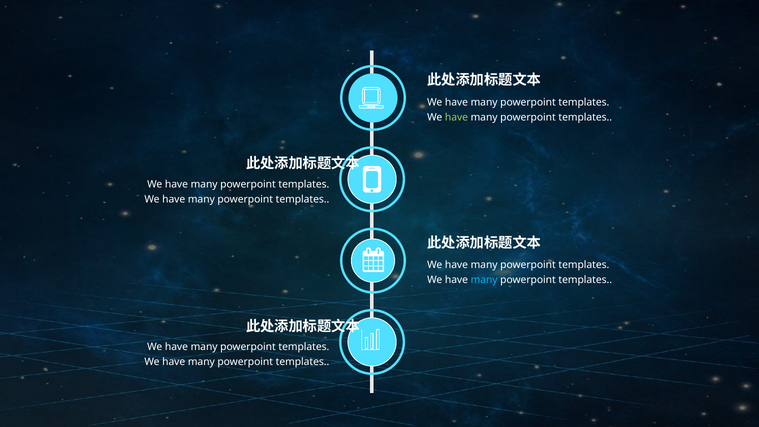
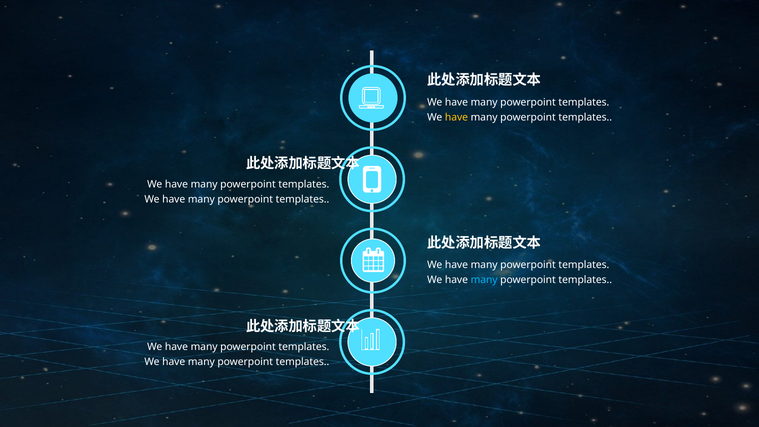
have at (456, 117) colour: light green -> yellow
